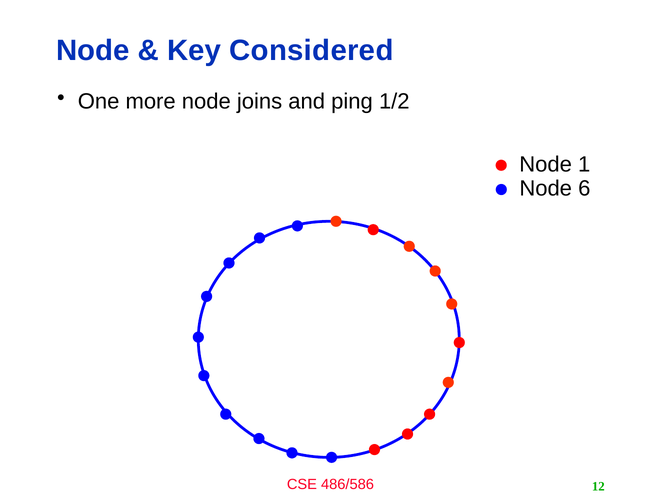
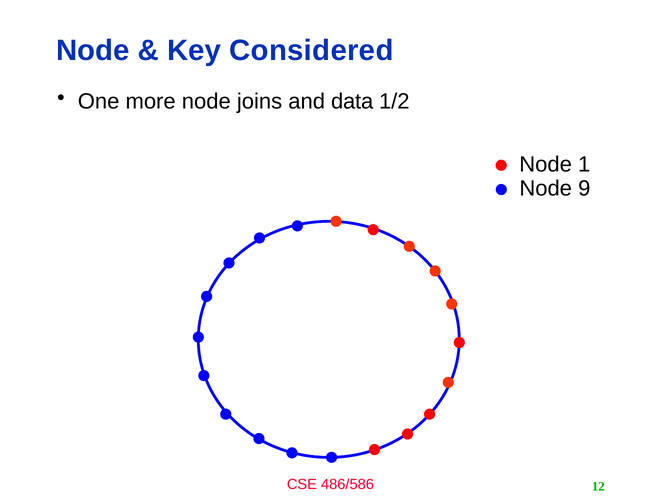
ping: ping -> data
6: 6 -> 9
